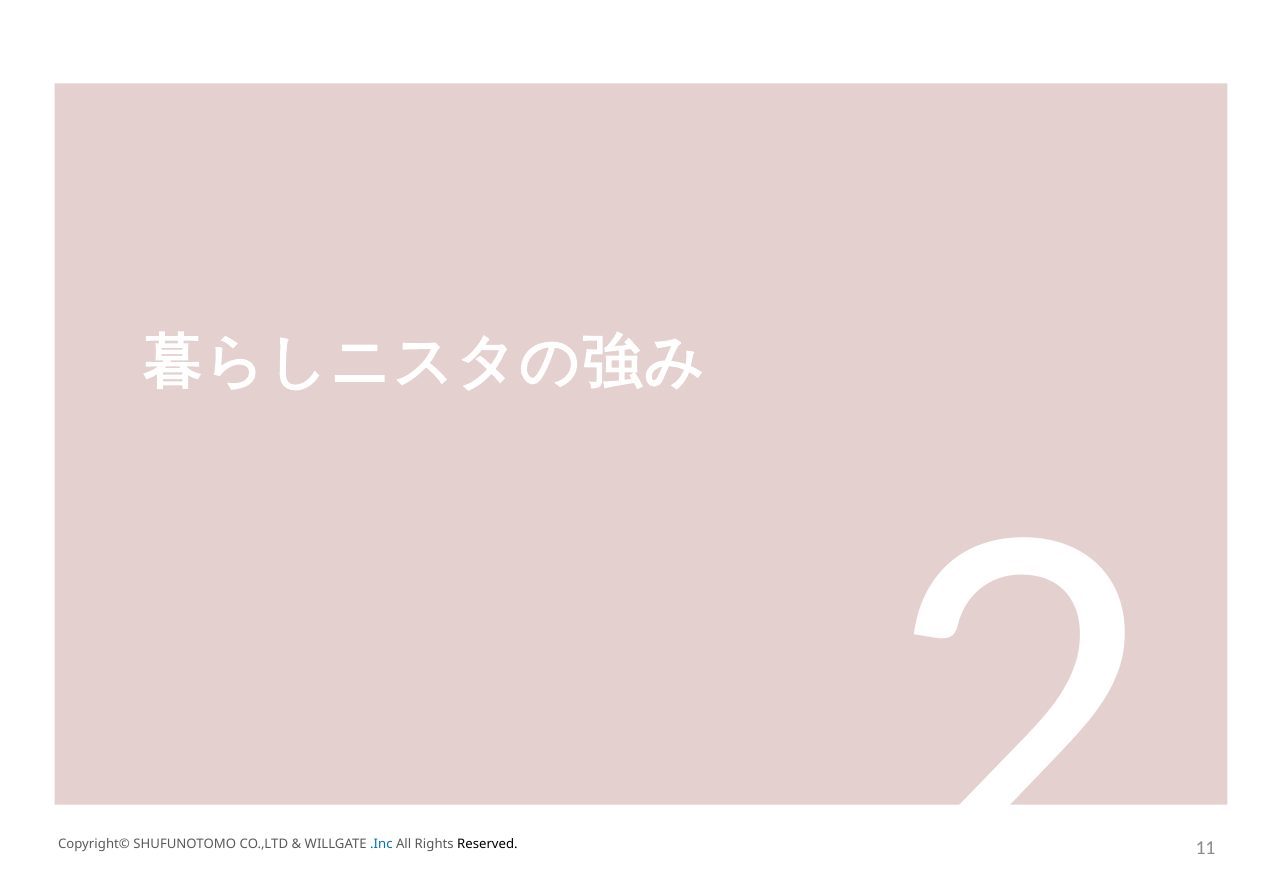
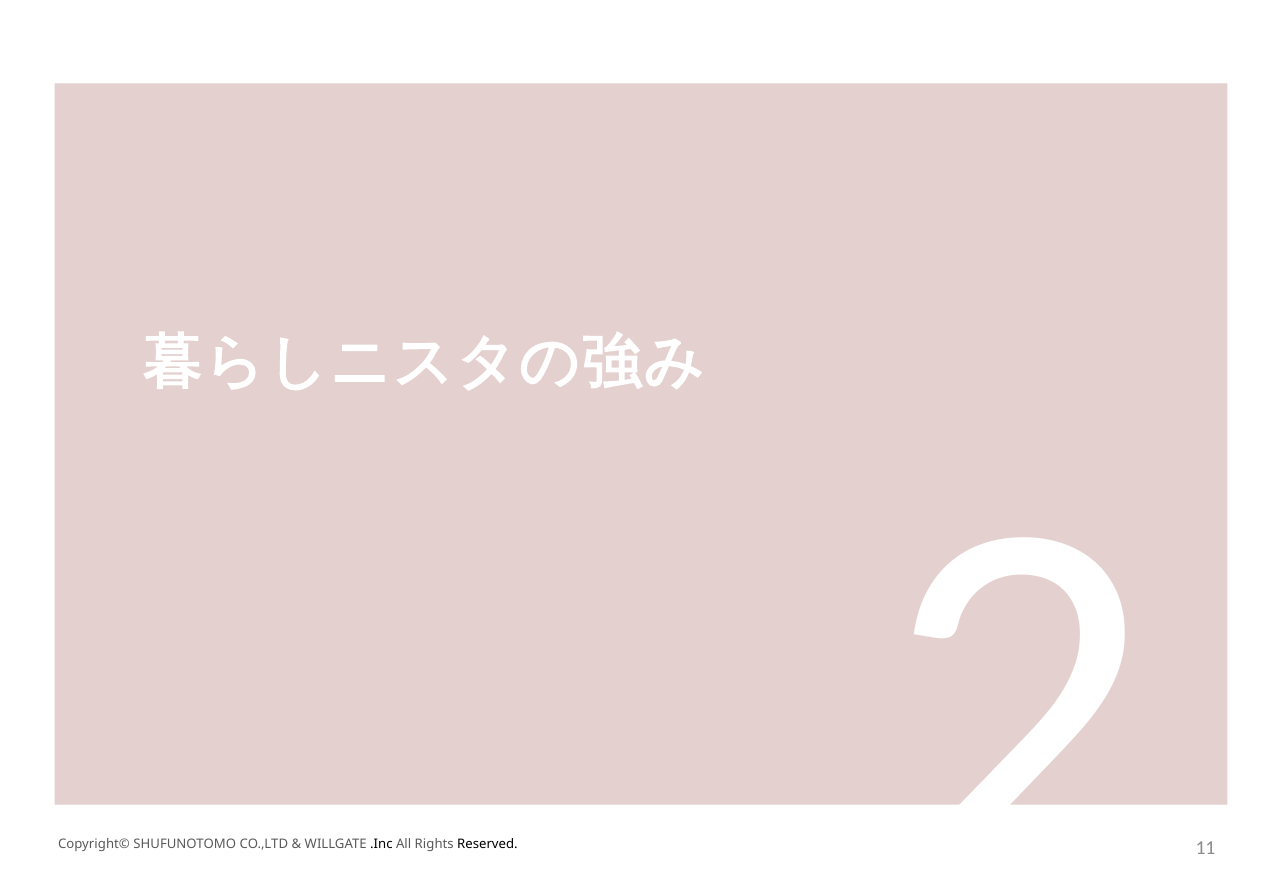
.Inc colour: blue -> black
